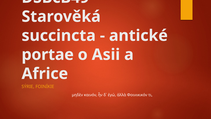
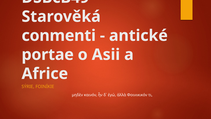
succincta: succincta -> conmenti
